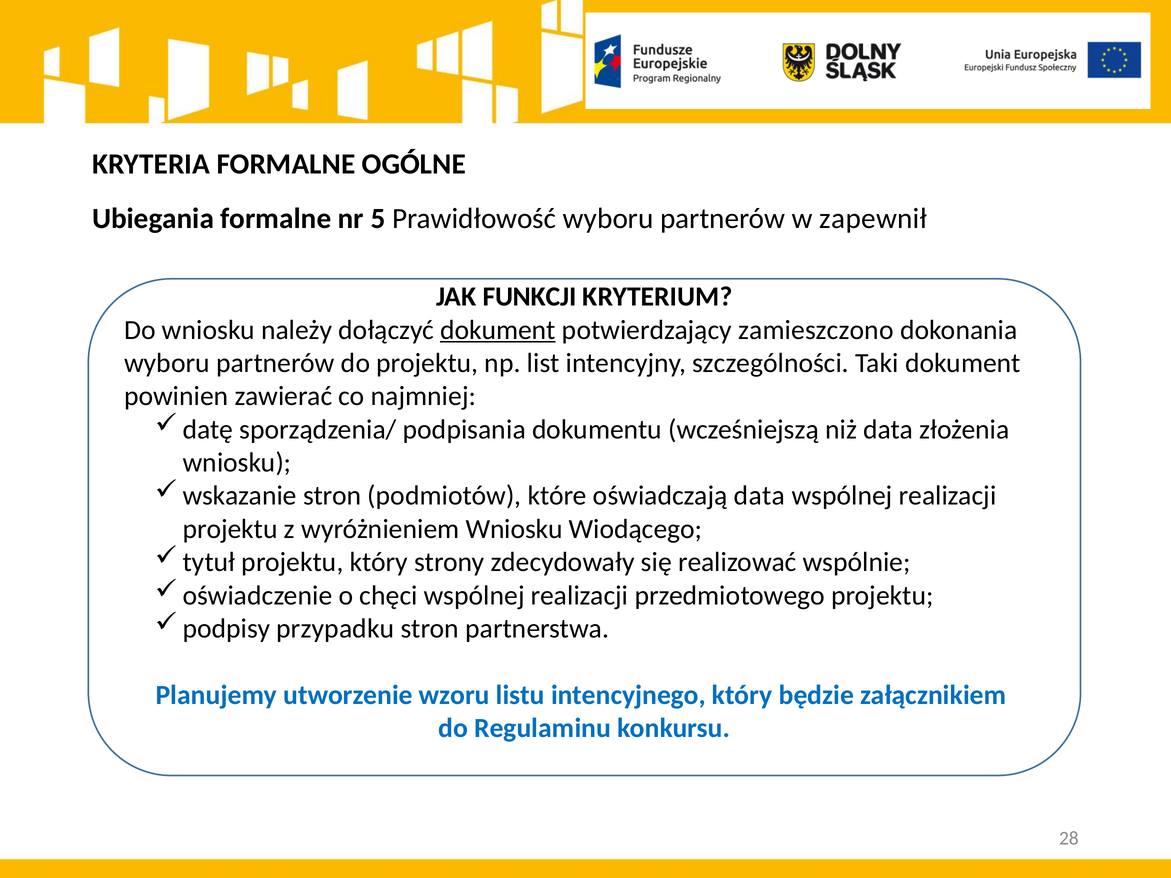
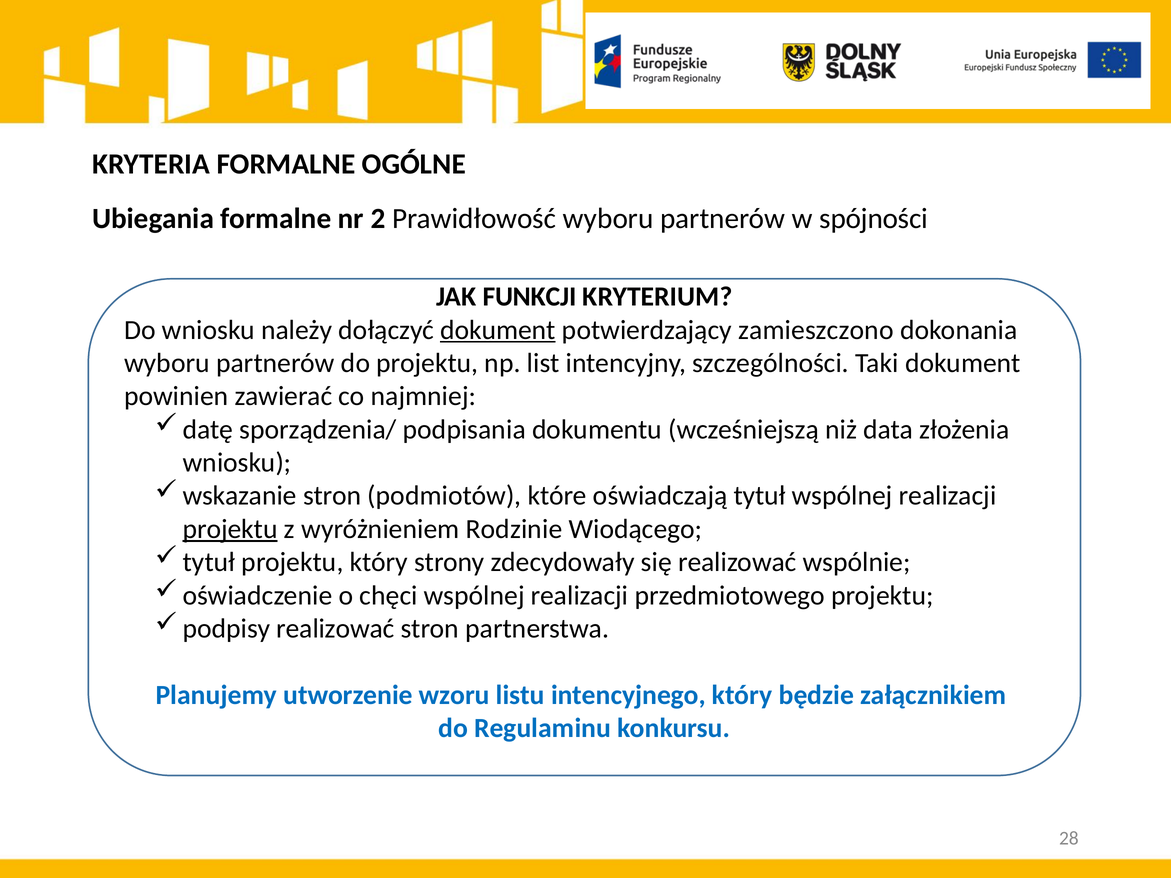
5: 5 -> 2
zapewnił: zapewnił -> spójności
oświadczają data: data -> tytuł
projektu at (230, 529) underline: none -> present
wyróżnieniem Wniosku: Wniosku -> Rodzinie
podpisy przypadku: przypadku -> realizować
